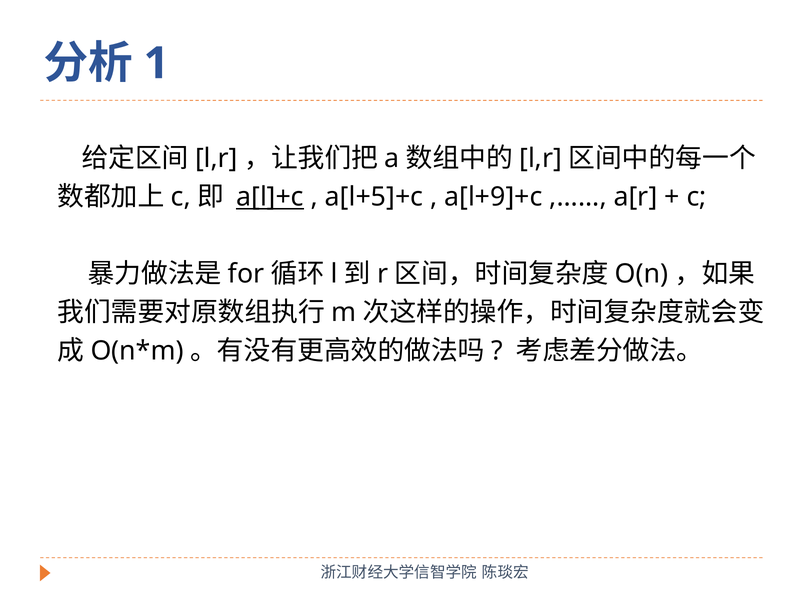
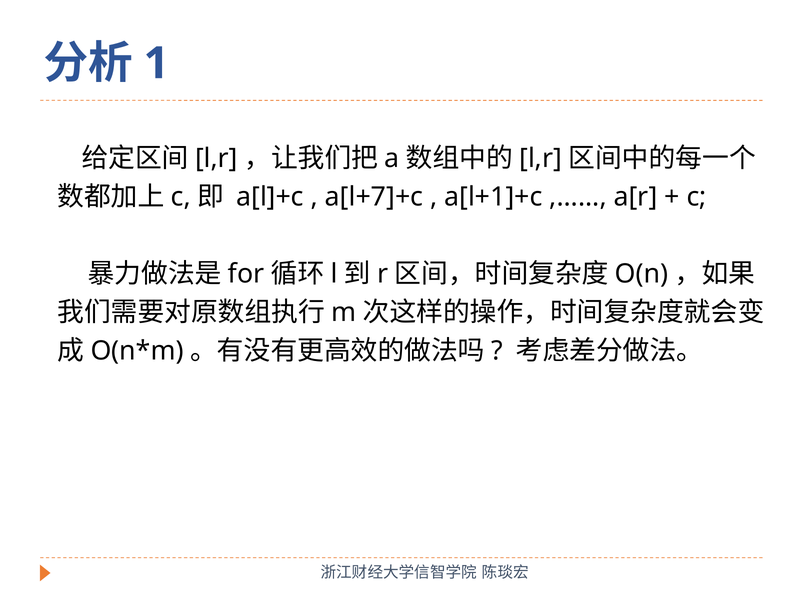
a[l]+c underline: present -> none
a[l+5]+c: a[l+5]+c -> a[l+7]+c
a[l+9]+c: a[l+9]+c -> a[l+1]+c
